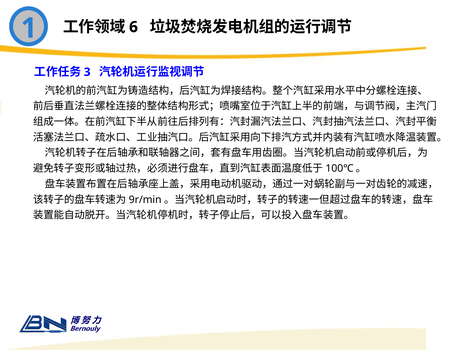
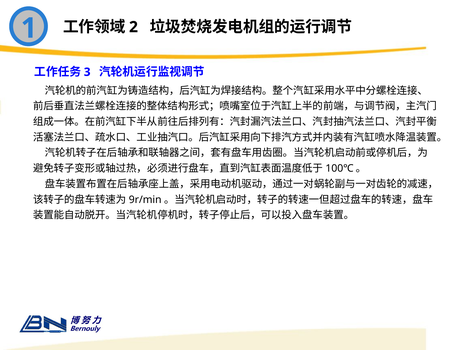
6: 6 -> 2
